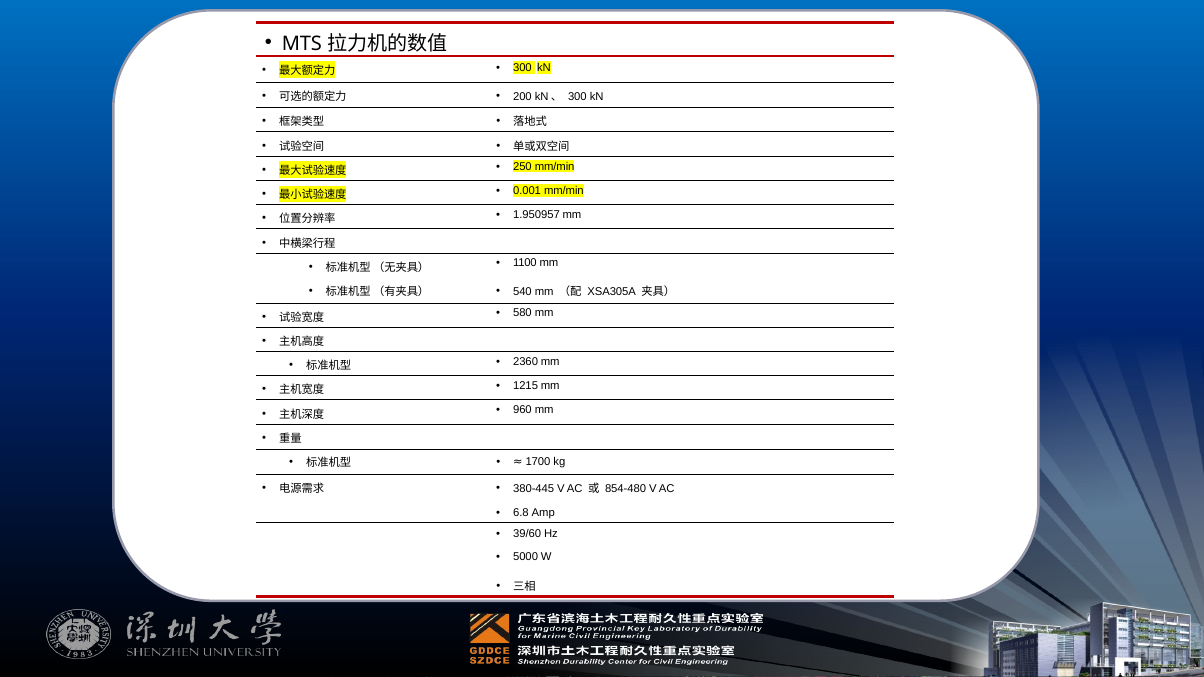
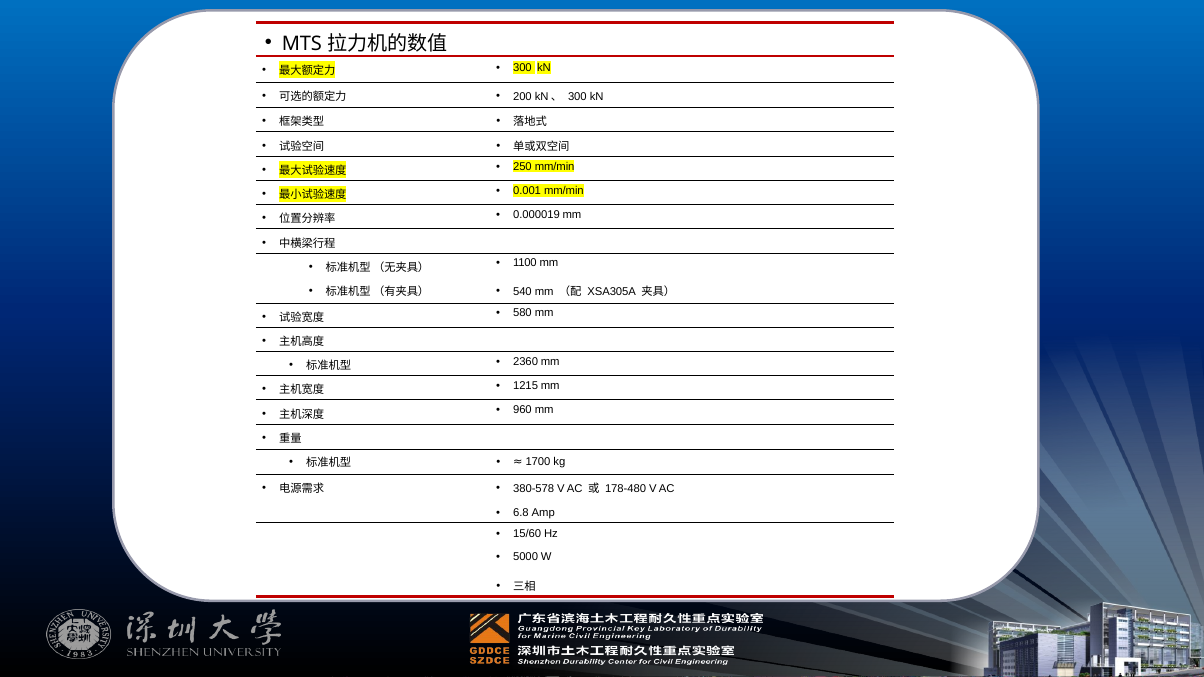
1.950957: 1.950957 -> 0.000019
380-445: 380-445 -> 380-578
854-480: 854-480 -> 178-480
39/60: 39/60 -> 15/60
